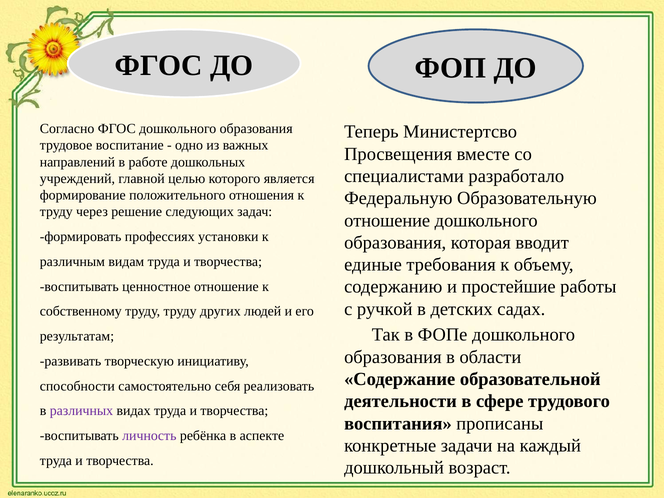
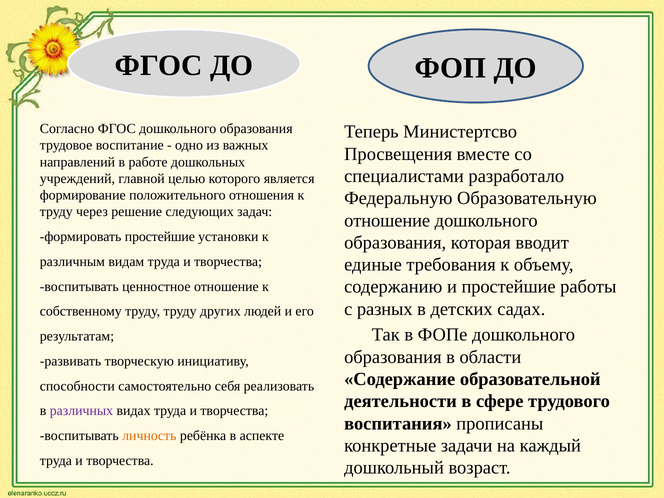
формировать профессиях: профессиях -> простейшие
ручкой: ручкой -> разных
личность colour: purple -> orange
